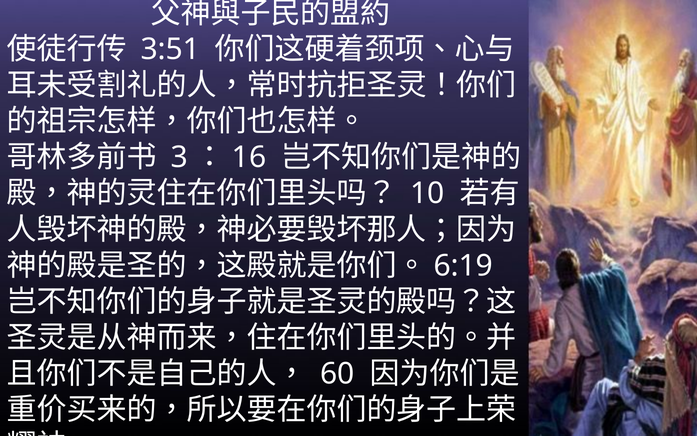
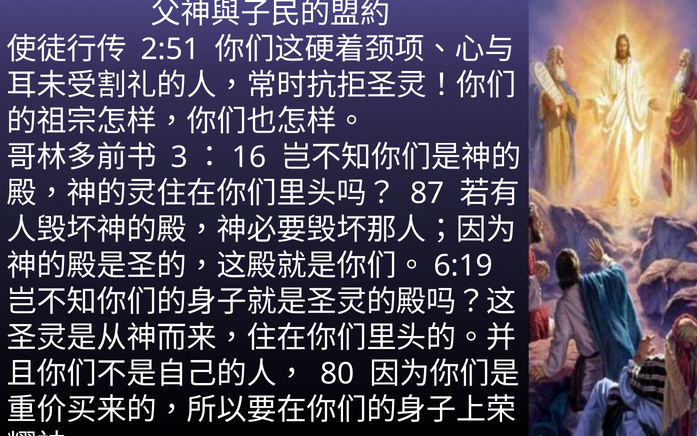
3:51: 3:51 -> 2:51
10: 10 -> 87
60: 60 -> 80
